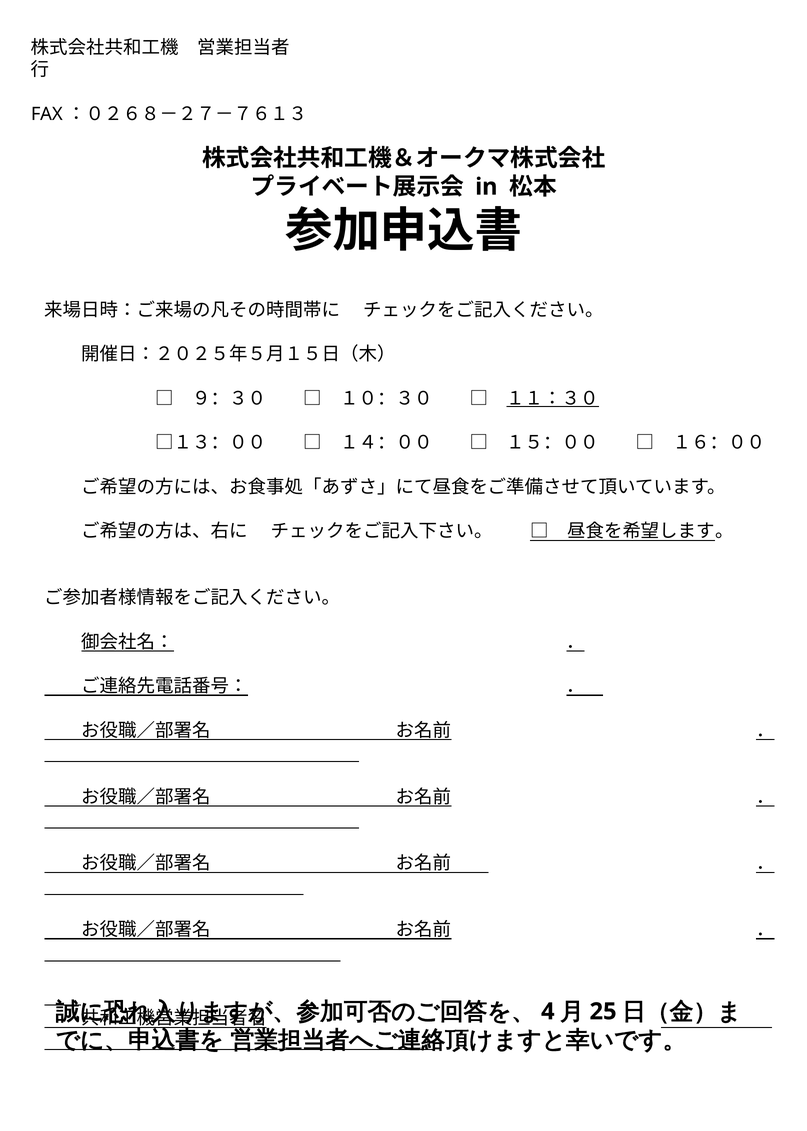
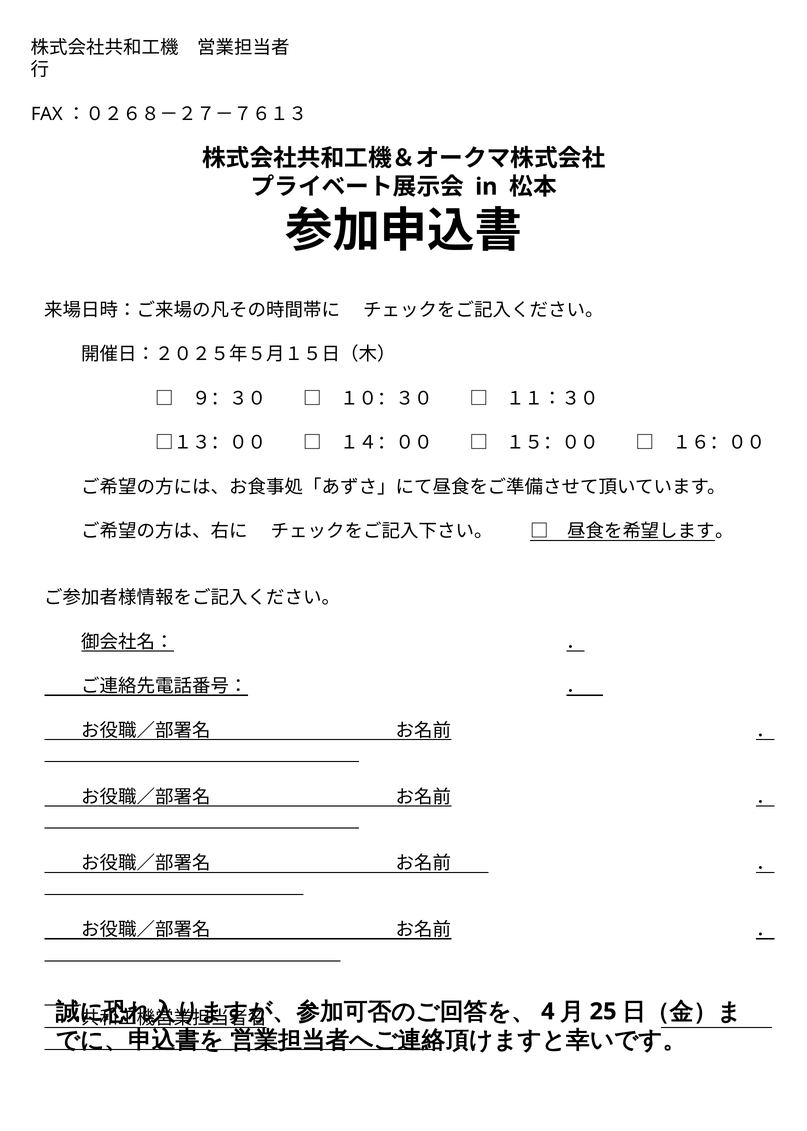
１１：３０ underline: present -> none
